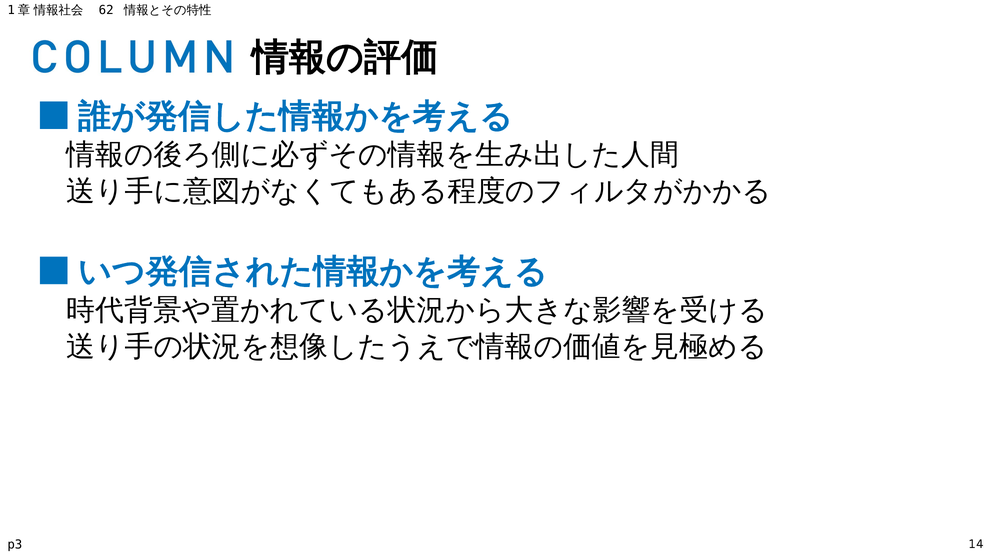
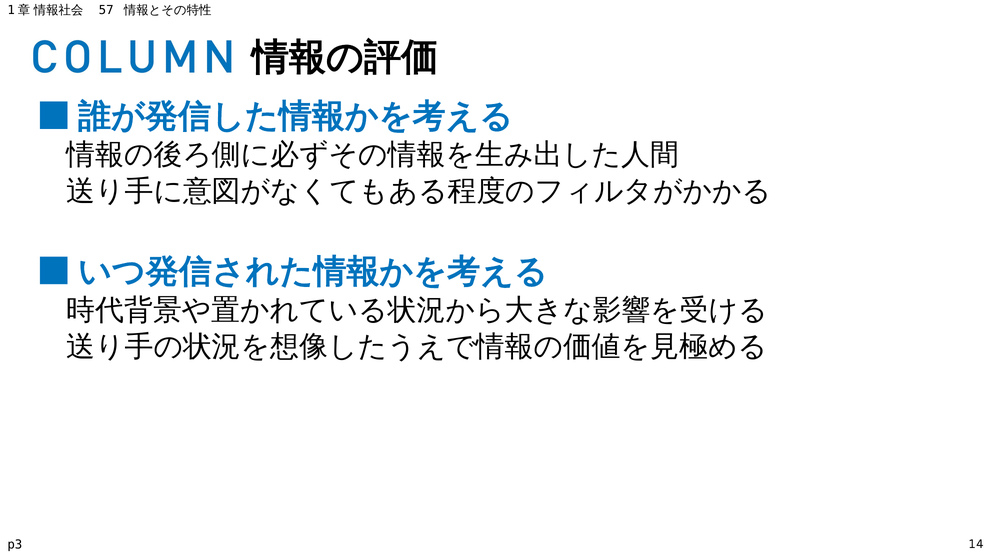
62: 62 -> 57
